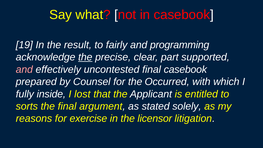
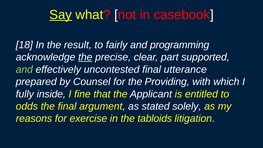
Say underline: none -> present
19: 19 -> 18
and at (24, 69) colour: pink -> light green
final casebook: casebook -> utterance
Occurred: Occurred -> Providing
lost: lost -> fine
sorts: sorts -> odds
licensor: licensor -> tabloids
